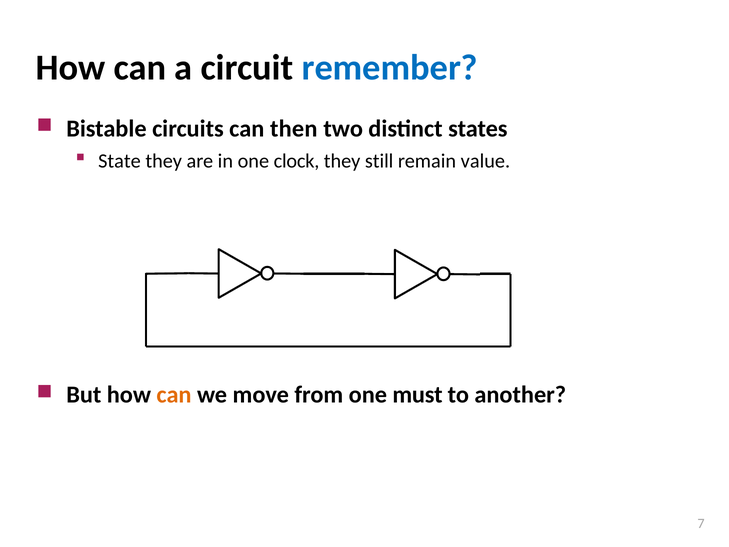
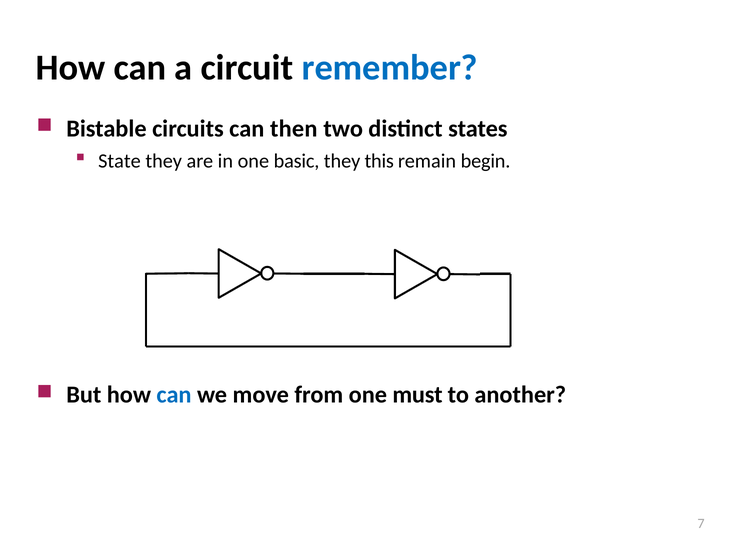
clock: clock -> basic
still: still -> this
value: value -> begin
can at (174, 395) colour: orange -> blue
